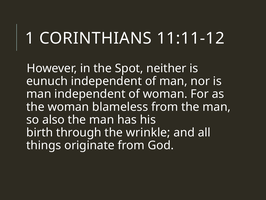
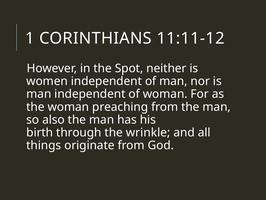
eunuch: eunuch -> women
blameless: blameless -> preaching
